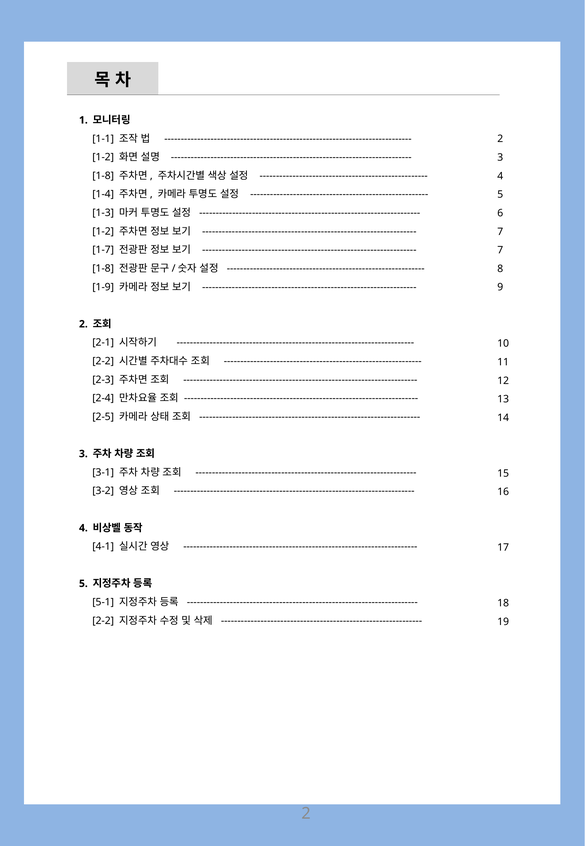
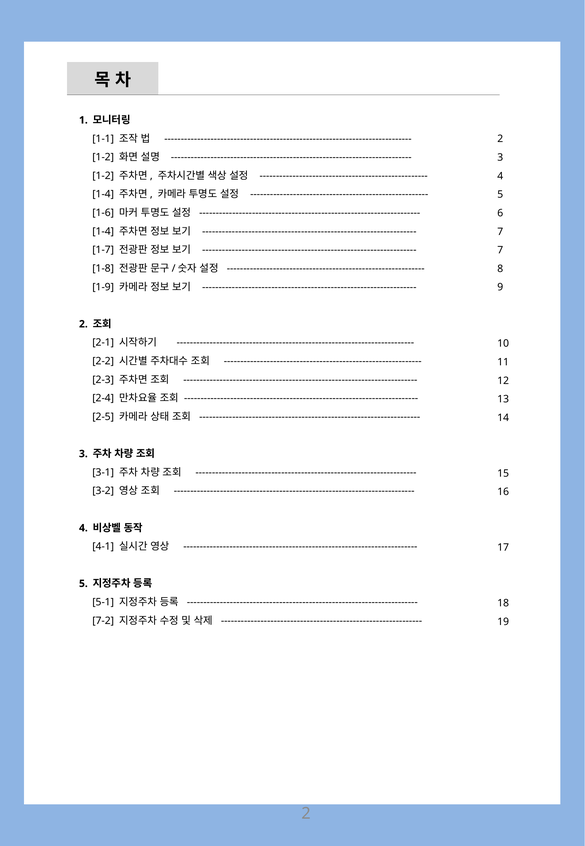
1-8 at (103, 176): 1-8 -> 1-2
1-3: 1-3 -> 1-6
1-2 at (103, 231): 1-2 -> 1-4
2-2 at (103, 620): 2-2 -> 7-2
